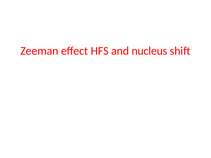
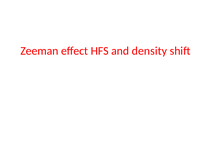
nucleus: nucleus -> density
